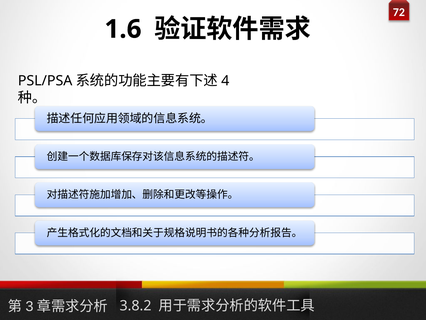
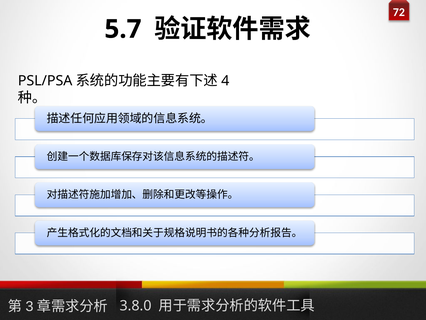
1.6: 1.6 -> 5.7
3.8.2: 3.8.2 -> 3.8.0
